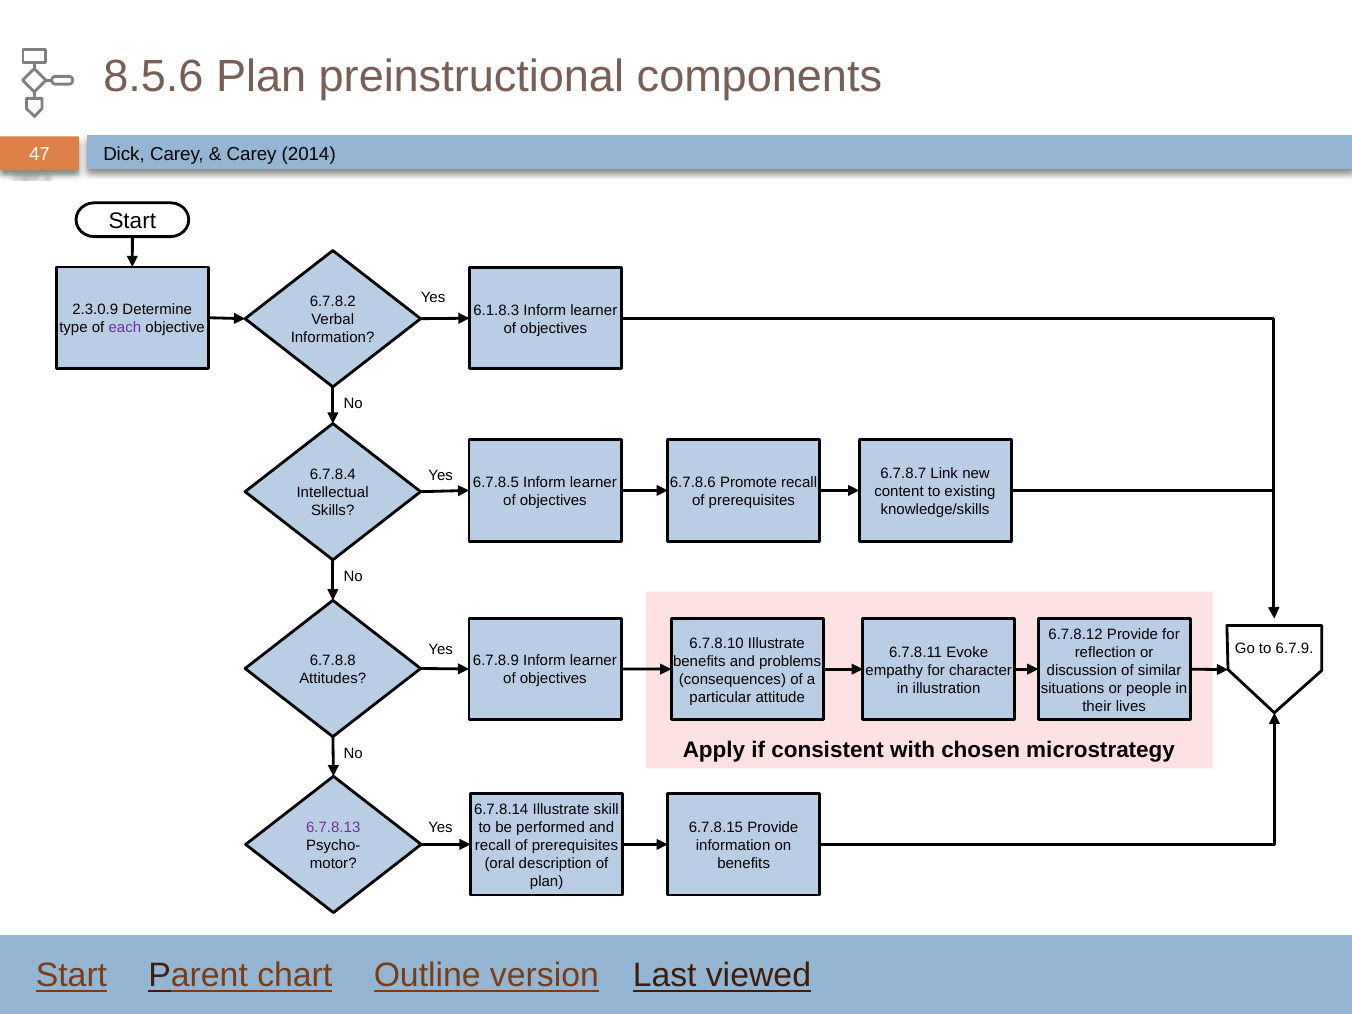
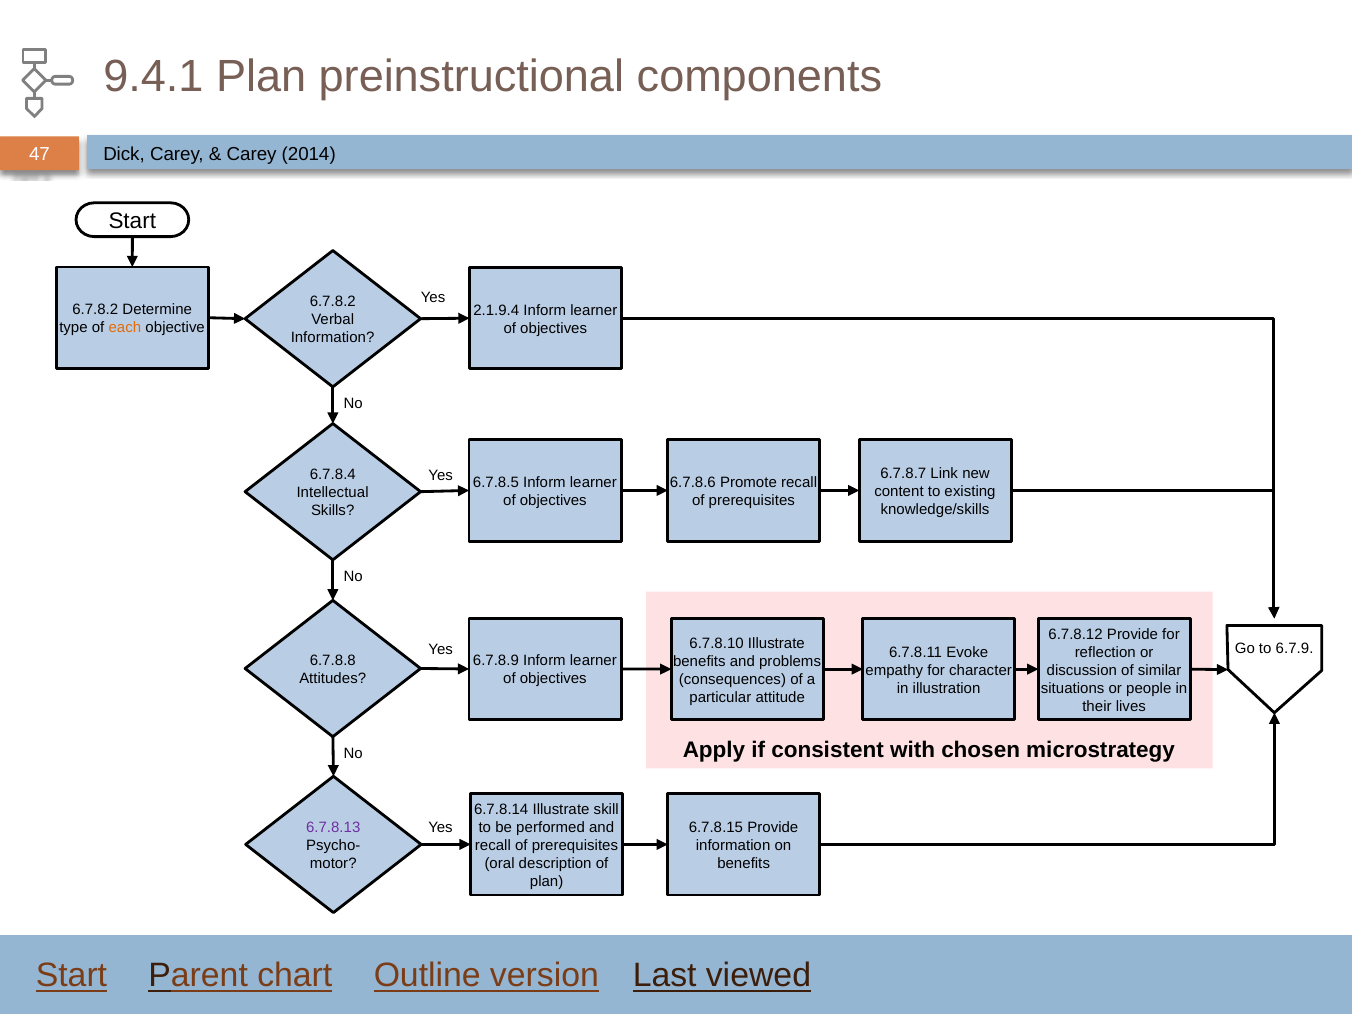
8.5.6: 8.5.6 -> 9.4.1
2.3.0.9 at (95, 310): 2.3.0.9 -> 6.7.8.2
6.1.8.3: 6.1.8.3 -> 2.1.9.4
each colour: purple -> orange
